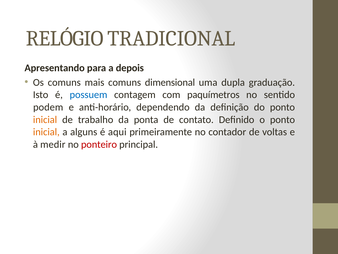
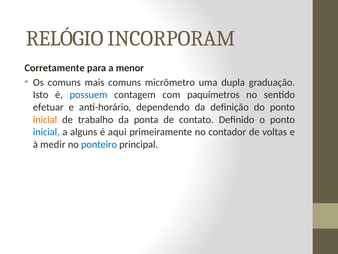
TRADICIONAL: TRADICIONAL -> INCORPORAM
Apresentando: Apresentando -> Corretamente
depois: depois -> menor
dimensional: dimensional -> micrômetro
podem: podem -> efetuar
inicial at (46, 132) colour: orange -> blue
ponteiro colour: red -> blue
